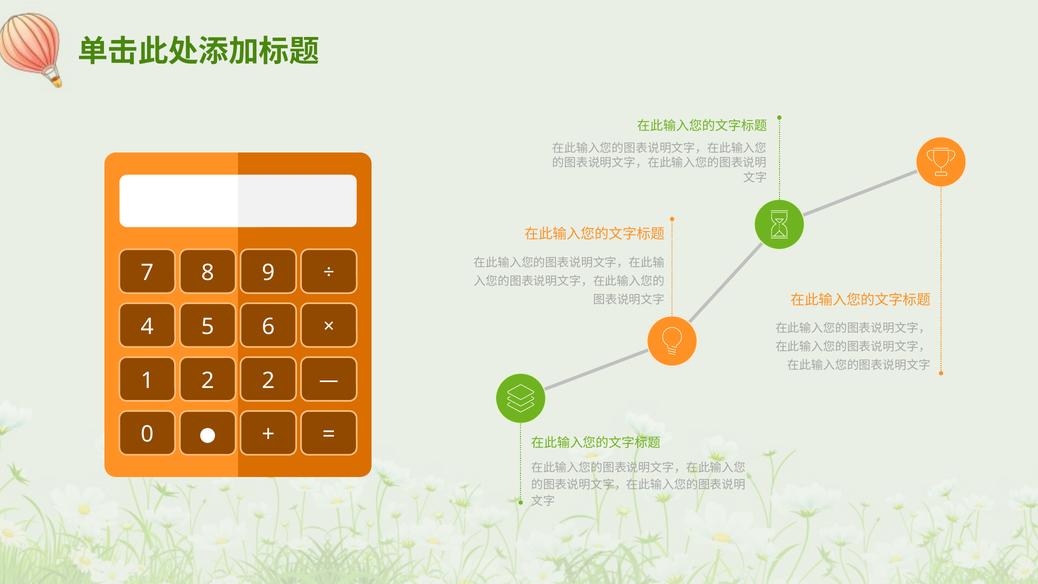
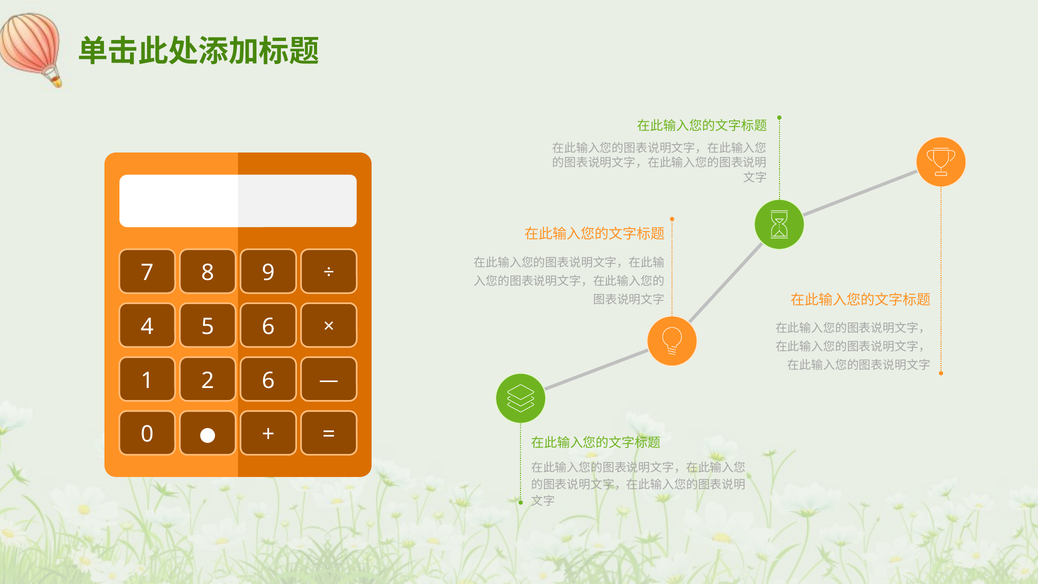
2 2: 2 -> 6
